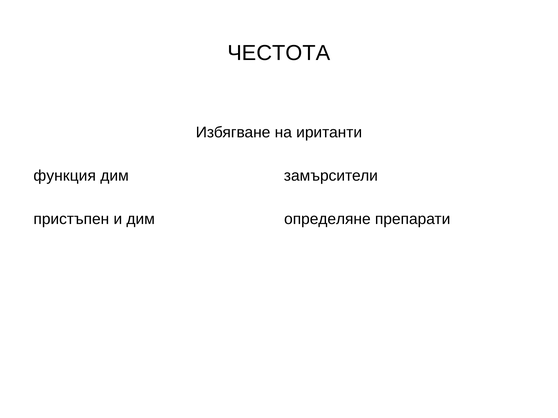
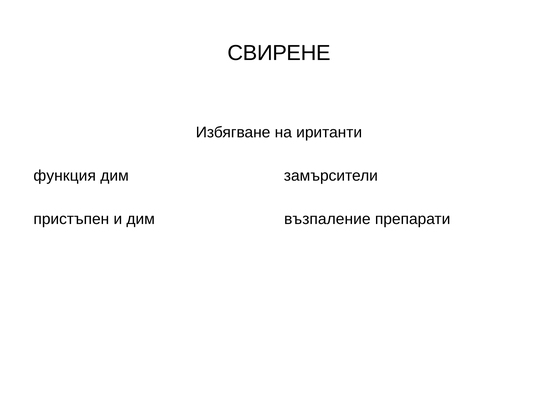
ЧЕСТОТА: ЧЕСТОТА -> СВИРЕНЕ
определяне: определяне -> възпаление
